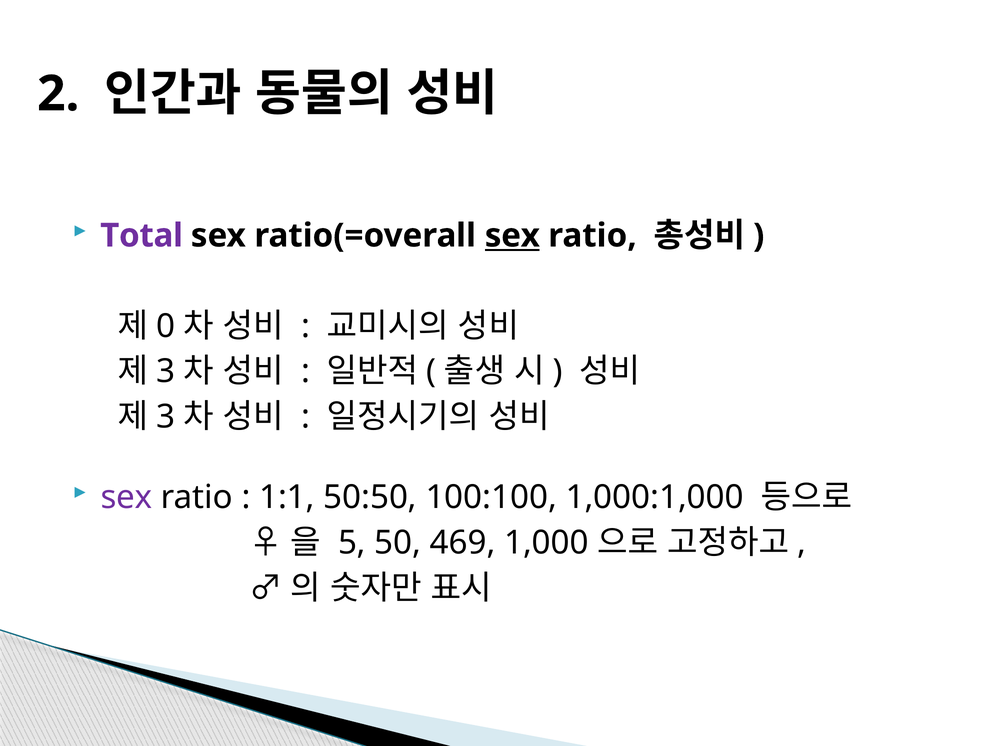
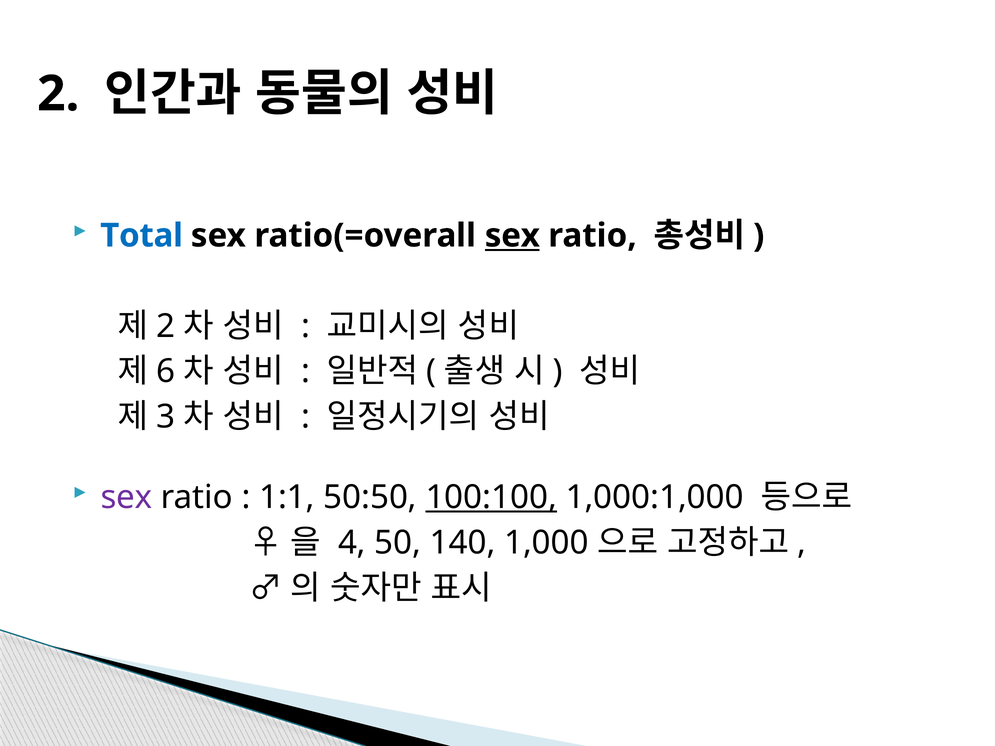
Total colour: purple -> blue
0 at (166, 326): 0 -> 2
3 at (166, 372): 3 -> 6
100:100 underline: none -> present
5: 5 -> 4
469: 469 -> 140
